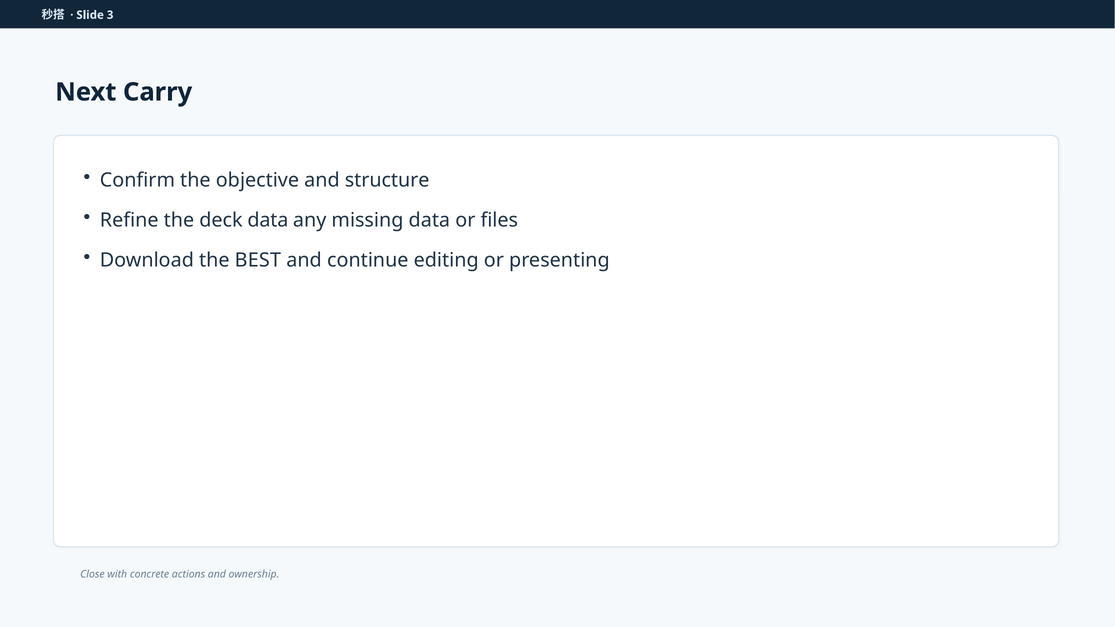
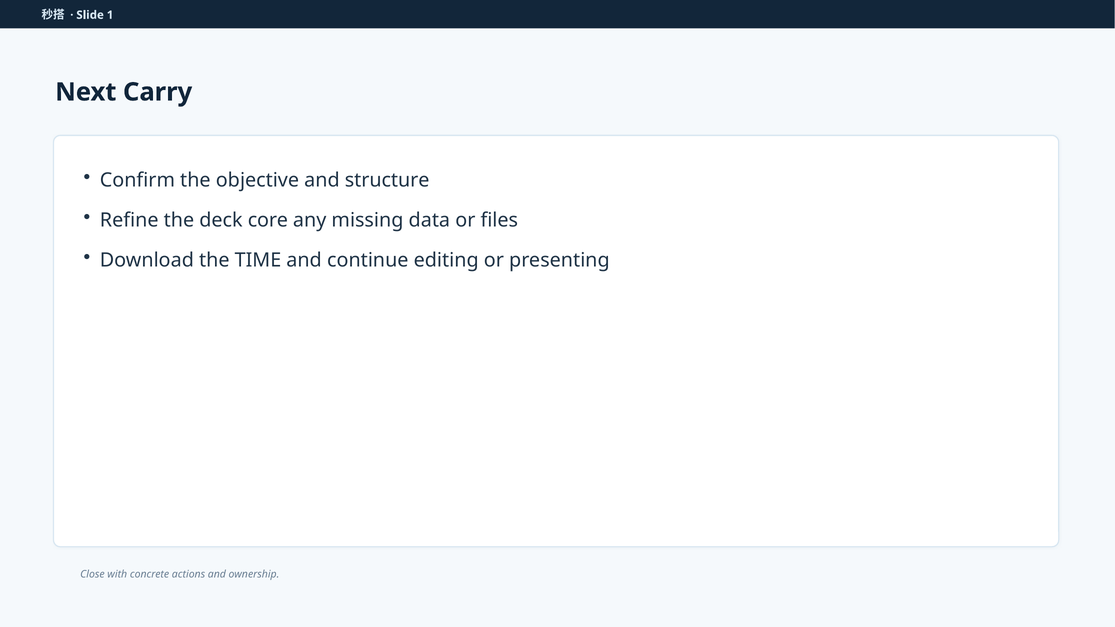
3: 3 -> 1
deck data: data -> core
BEST: BEST -> TIME
